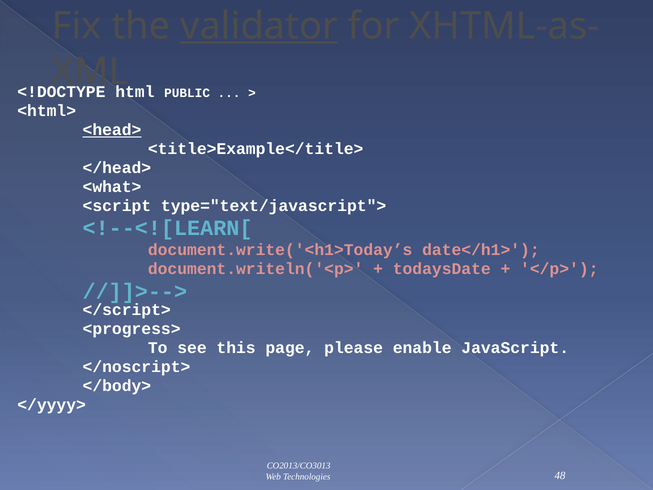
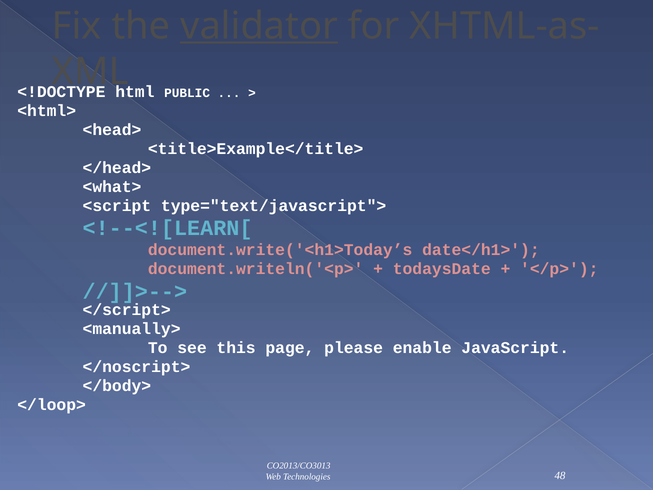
<head> underline: present -> none
<progress>: <progress> -> <manually>
</yyyy>: </yyyy> -> </loop>
